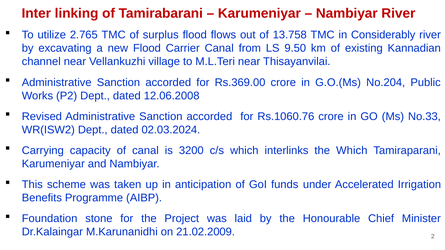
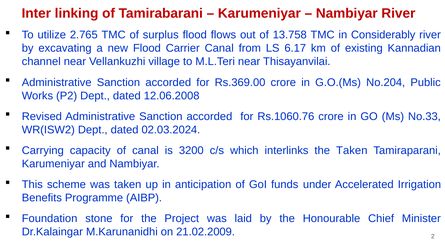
9.50: 9.50 -> 6.17
the Which: Which -> Taken
